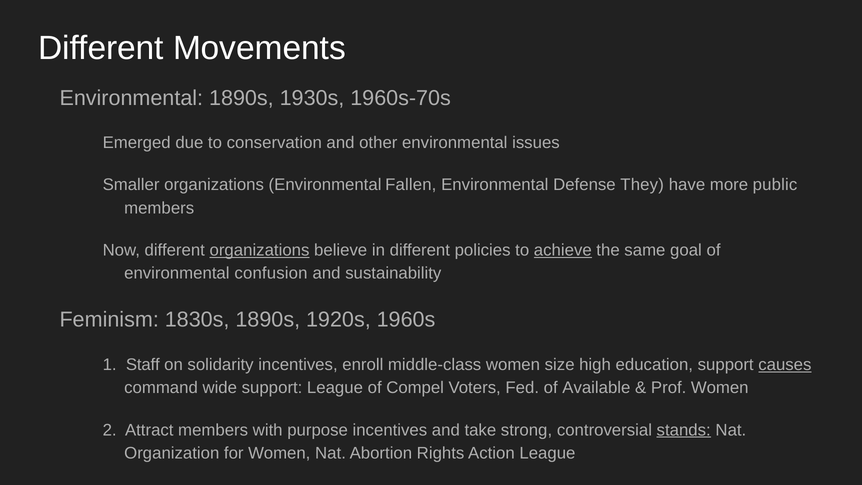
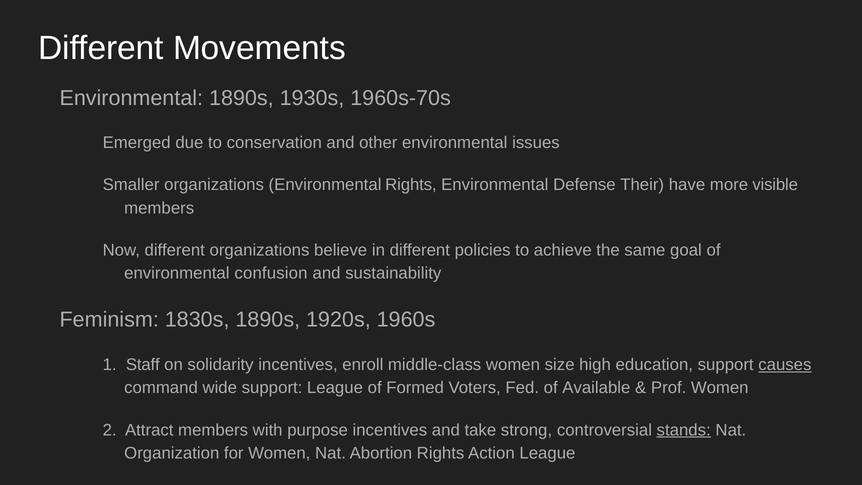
Environmental Fallen: Fallen -> Rights
They: They -> Their
public: public -> visible
organizations at (259, 250) underline: present -> none
achieve underline: present -> none
Compel: Compel -> Formed
